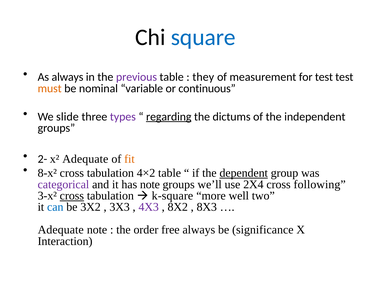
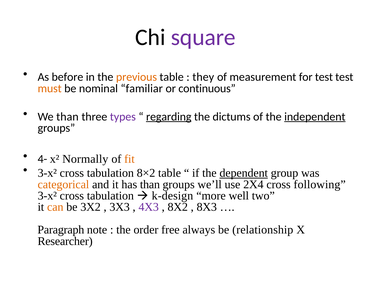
square colour: blue -> purple
As always: always -> before
previous colour: purple -> orange
variable: variable -> familiar
We slide: slide -> than
independent underline: none -> present
2-: 2- -> 4-
x² Adequate: Adequate -> Normally
8-x² at (47, 173): 8-x² -> 3-x²
4×2: 4×2 -> 8×2
categorical colour: purple -> orange
has note: note -> than
cross at (72, 195) underline: present -> none
k-square: k-square -> k-design
can colour: blue -> orange
Adequate at (61, 229): Adequate -> Paragraph
significance: significance -> relationship
Interaction: Interaction -> Researcher
